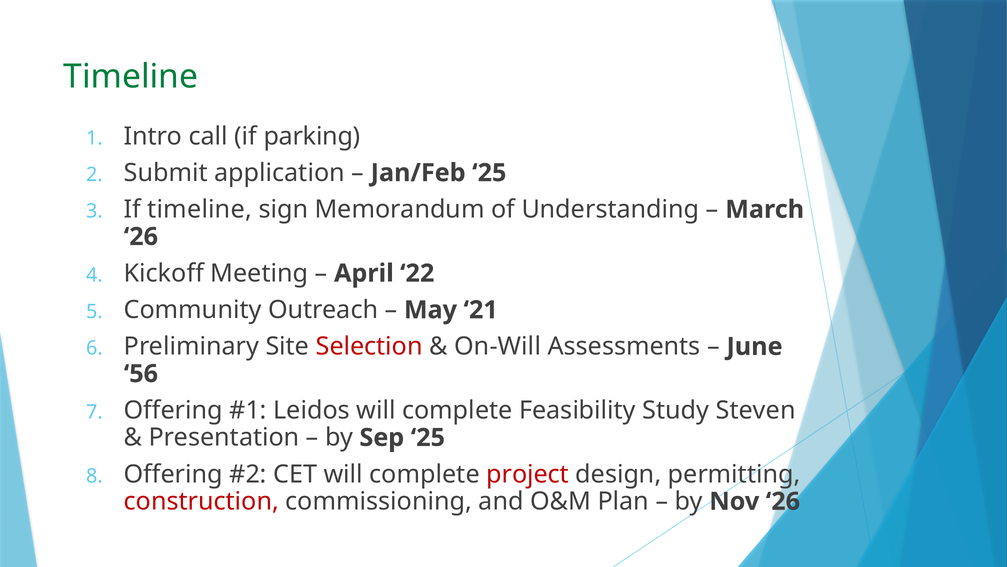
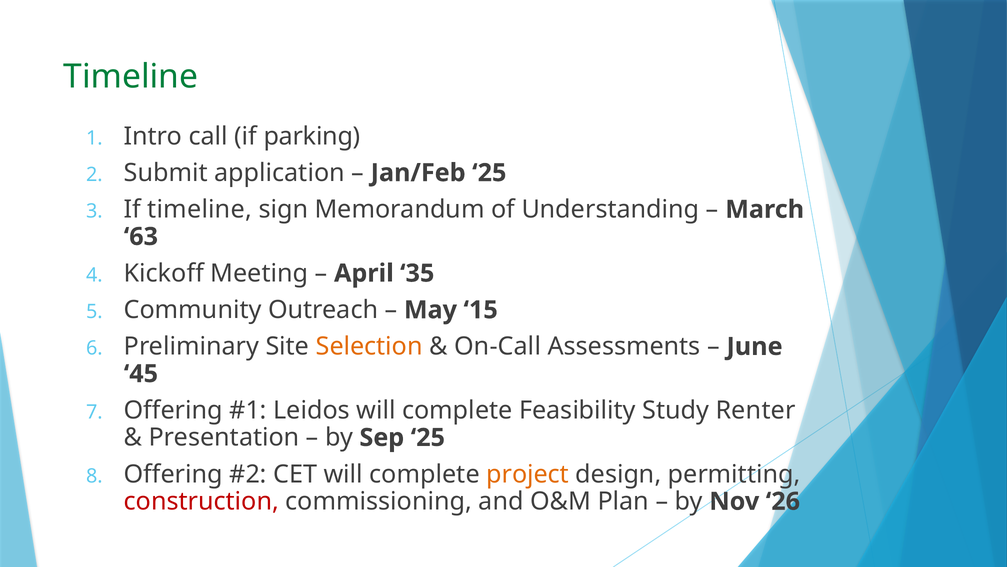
26 at (141, 236): 26 -> 63
22: 22 -> 35
21: 21 -> 15
Selection colour: red -> orange
On-Will: On-Will -> On-Call
56: 56 -> 45
Steven: Steven -> Renter
project colour: red -> orange
